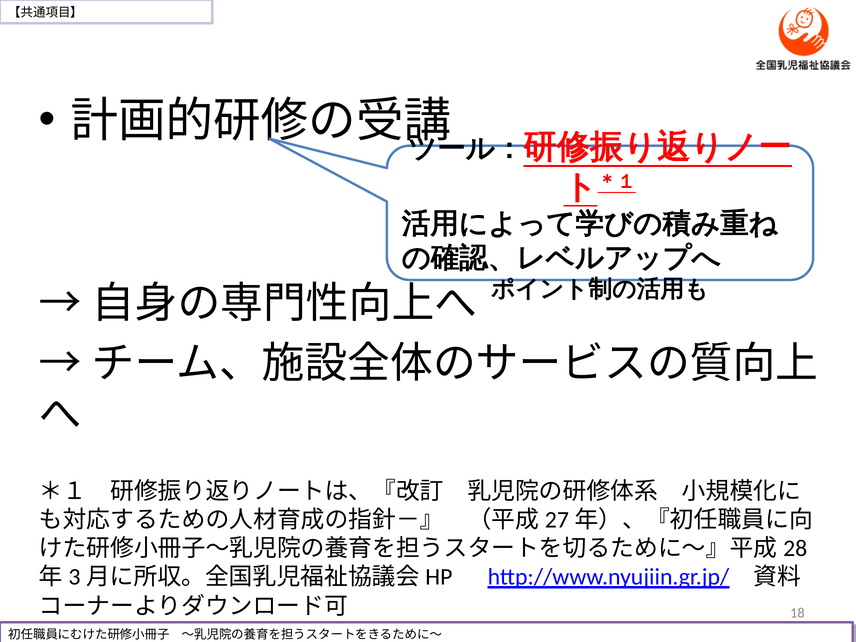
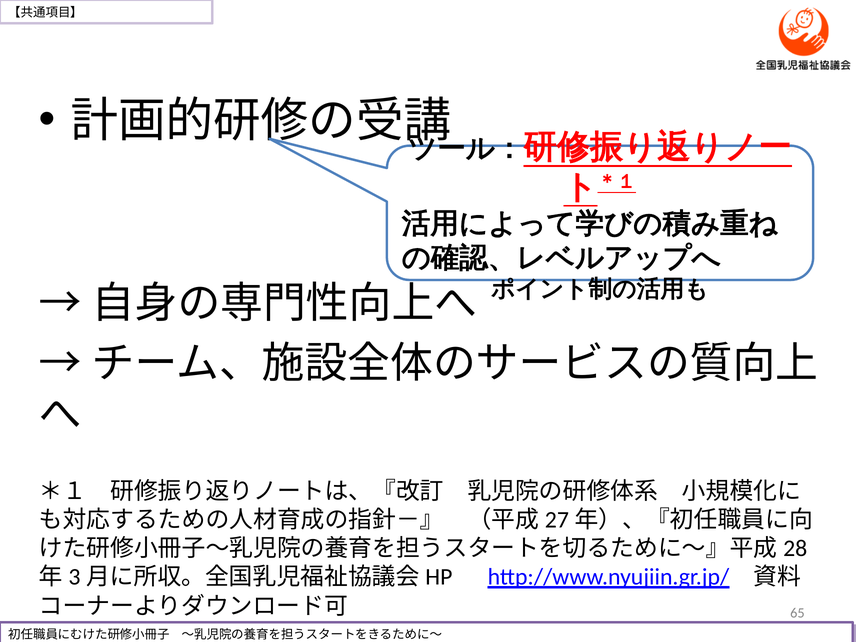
18: 18 -> 65
